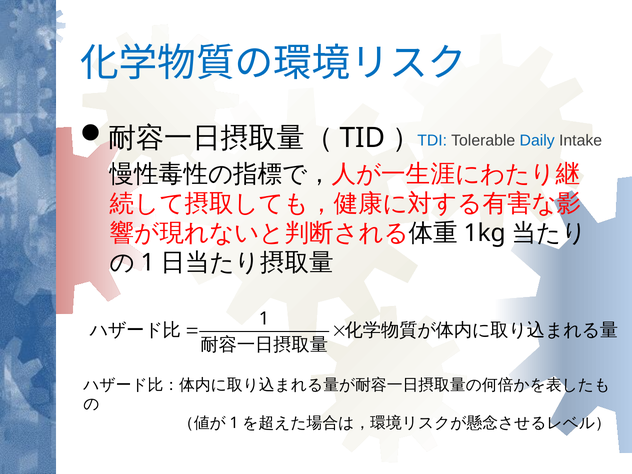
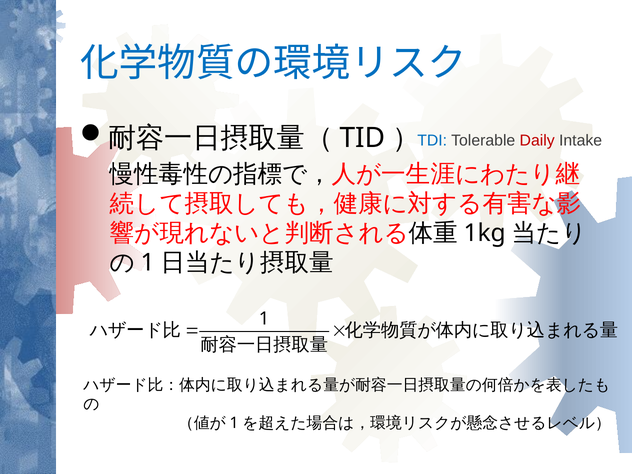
Daily colour: blue -> red
